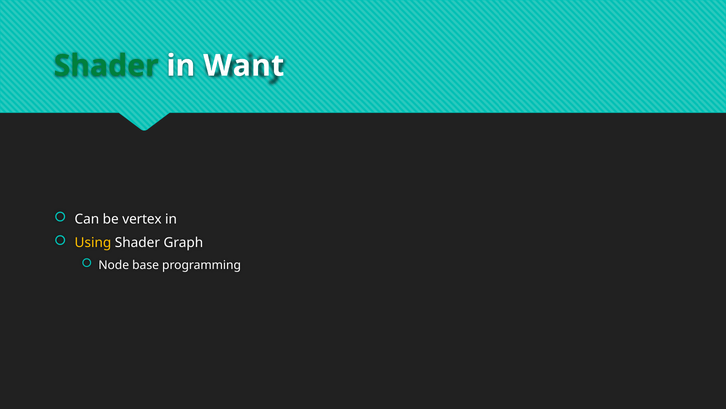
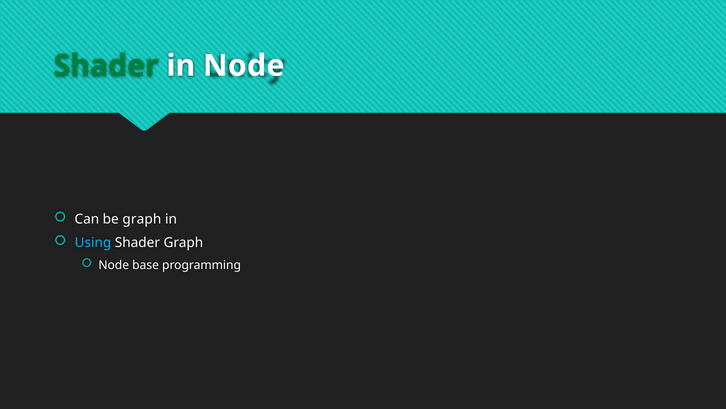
in Want: Want -> Node
be vertex: vertex -> graph
Using colour: yellow -> light blue
